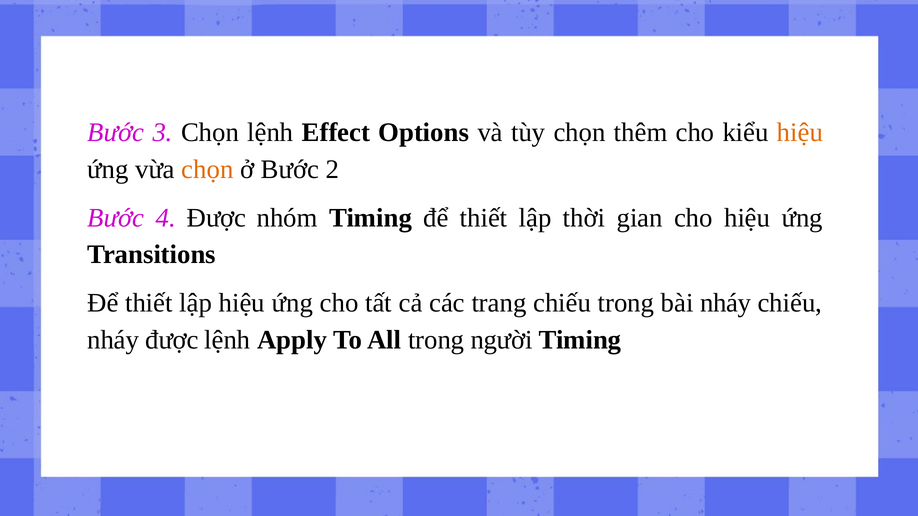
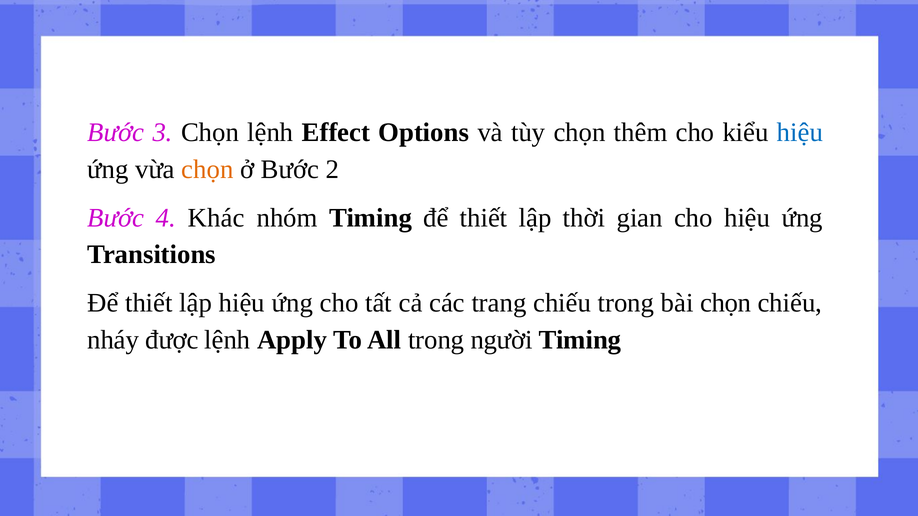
hiệu at (800, 133) colour: orange -> blue
4 Được: Được -> Khác
bài nháy: nháy -> chọn
